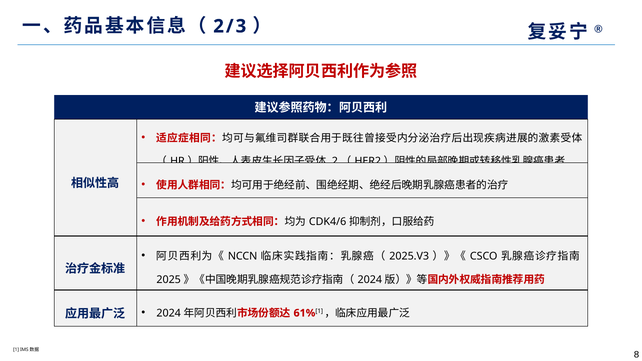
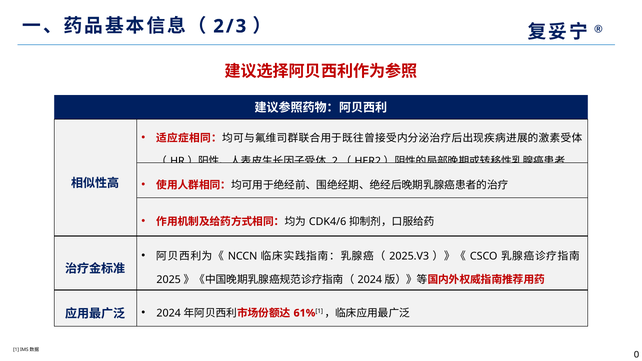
8: 8 -> 0
